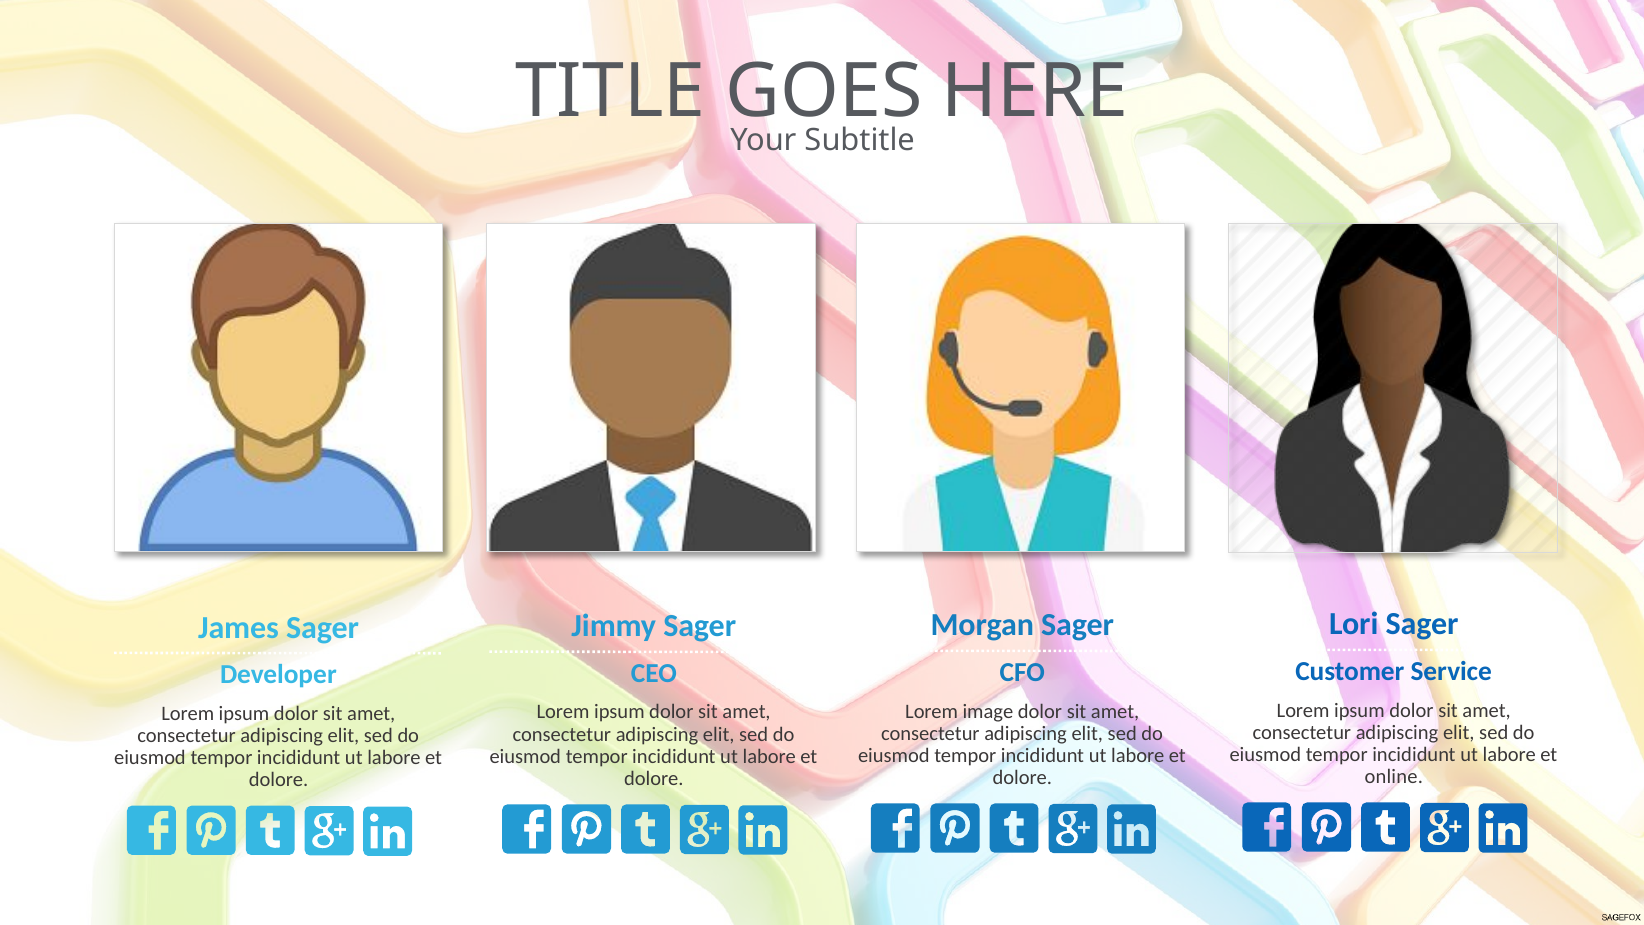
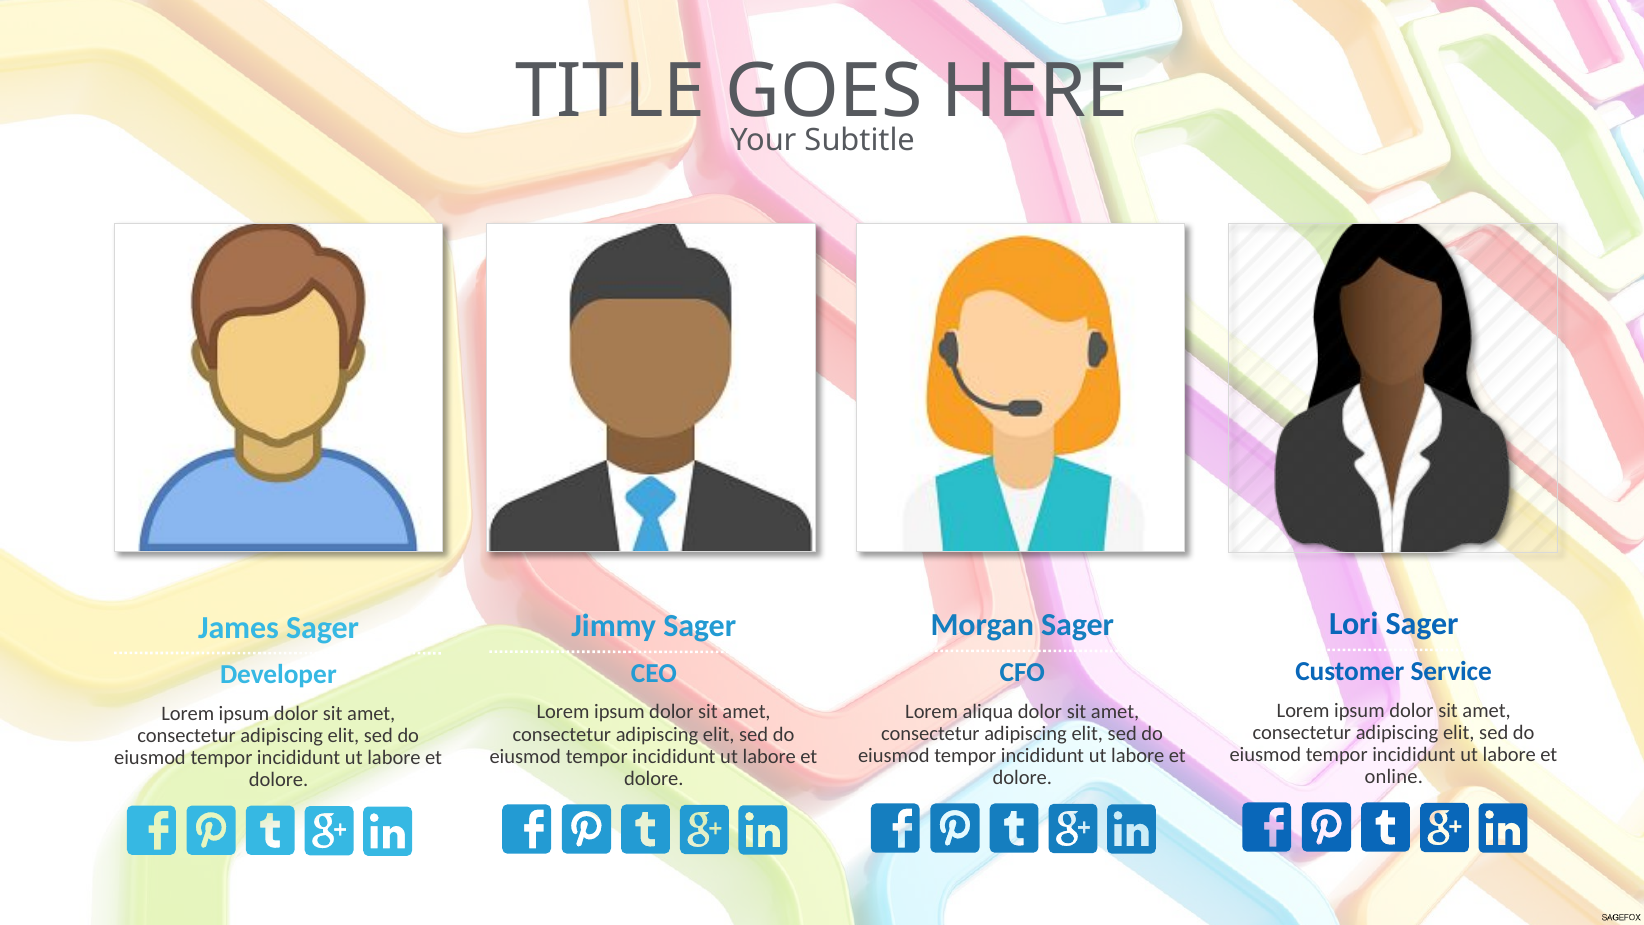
image: image -> aliqua
